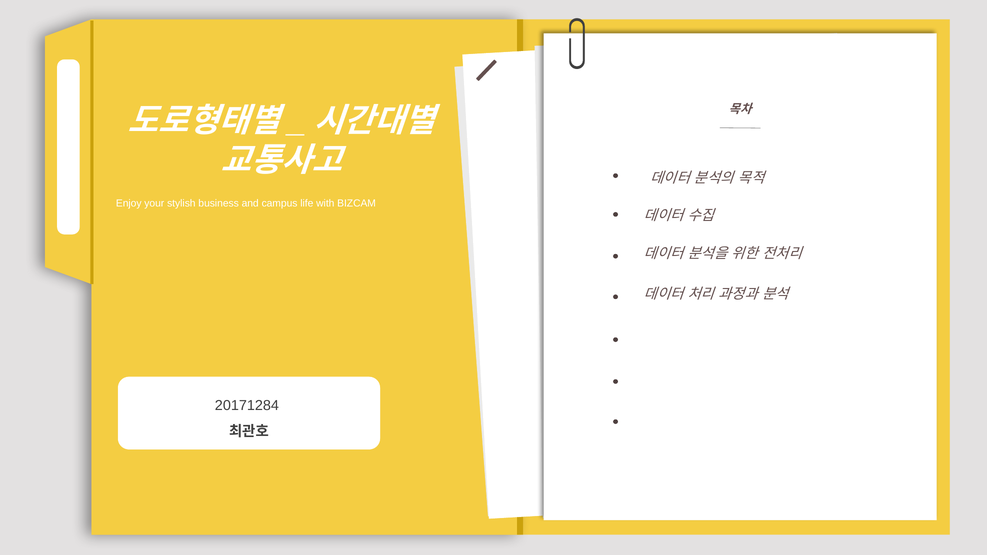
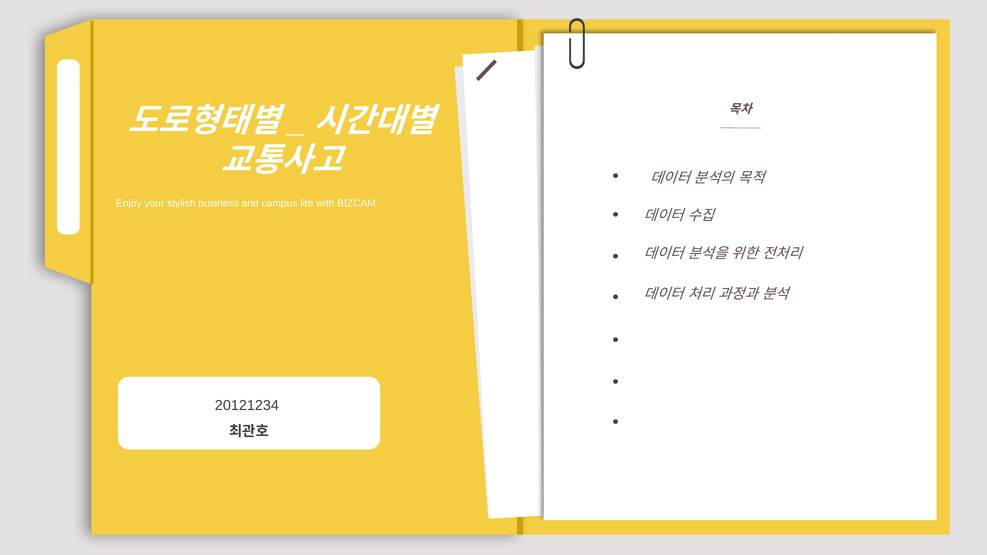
20171284: 20171284 -> 20121234
